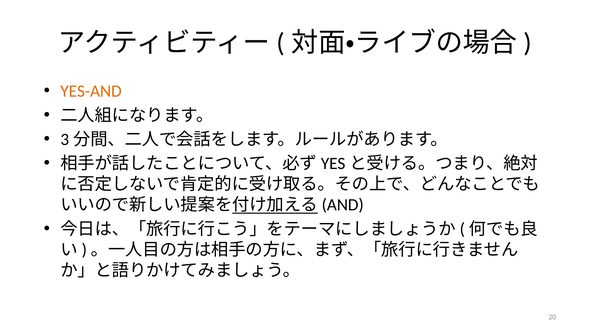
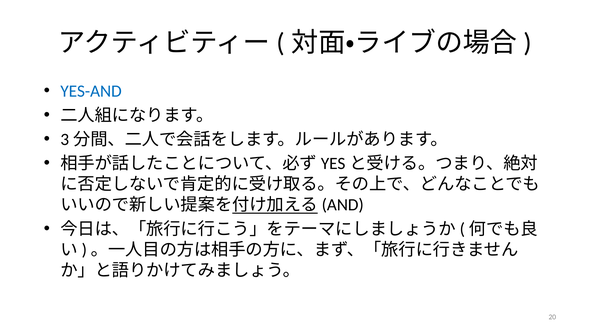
YES-AND colour: orange -> blue
